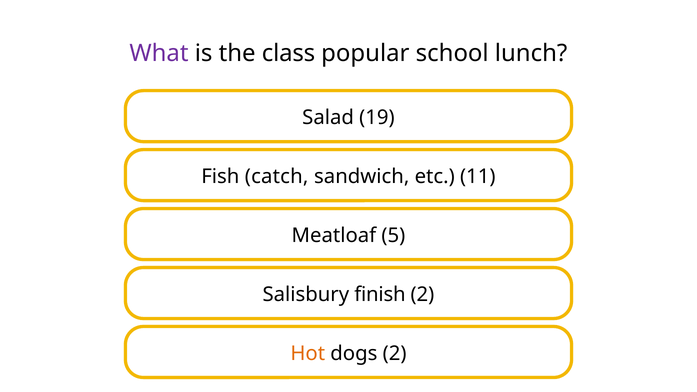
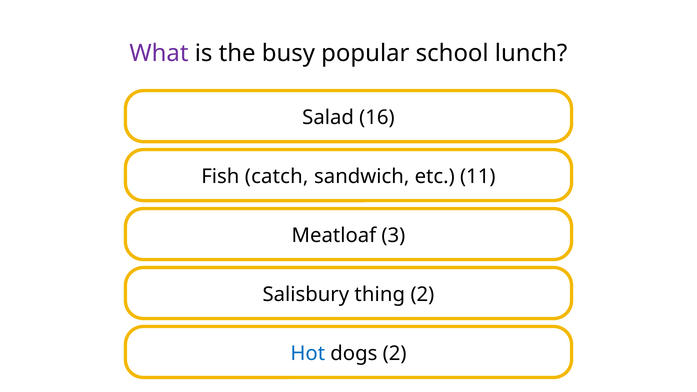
class: class -> busy
19: 19 -> 16
5: 5 -> 3
finish: finish -> thing
Hot colour: orange -> blue
